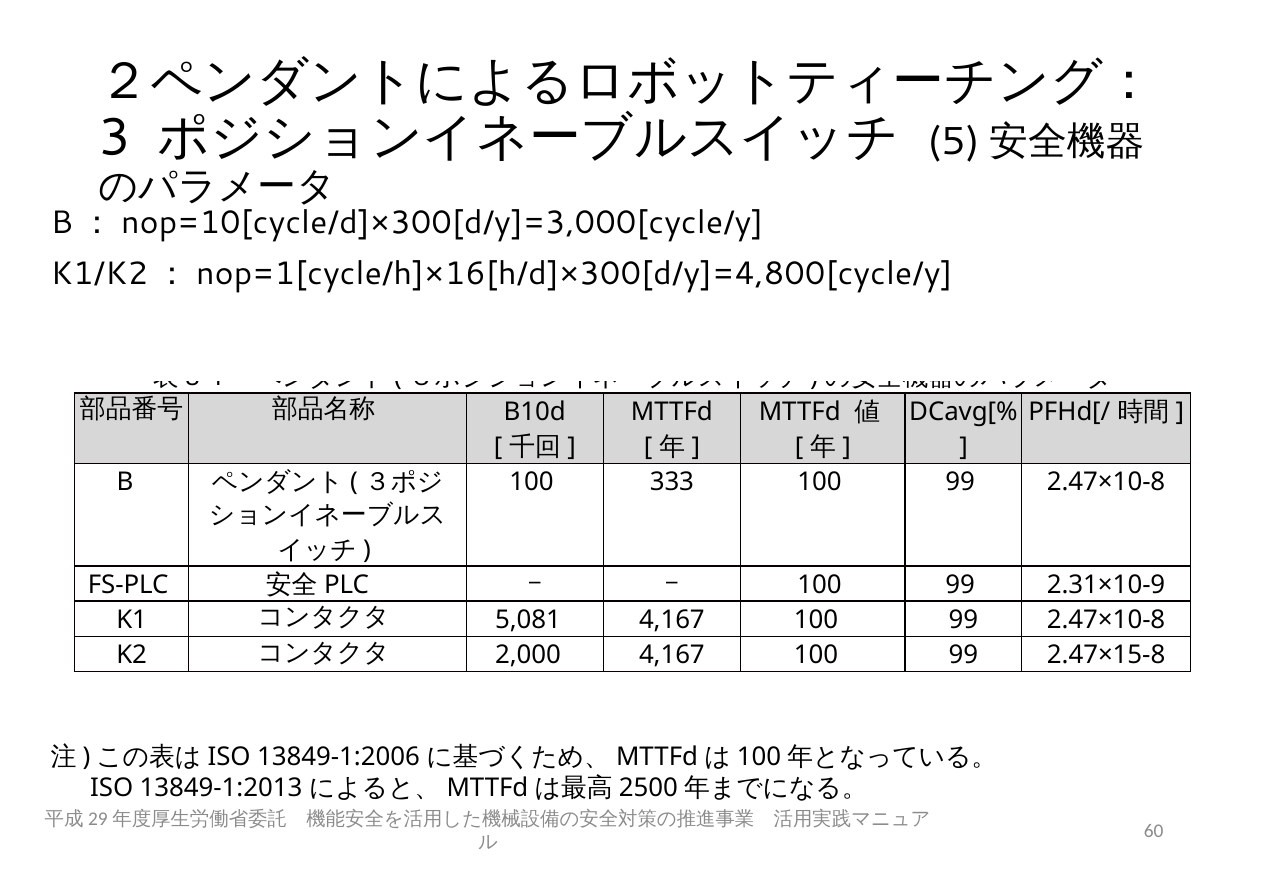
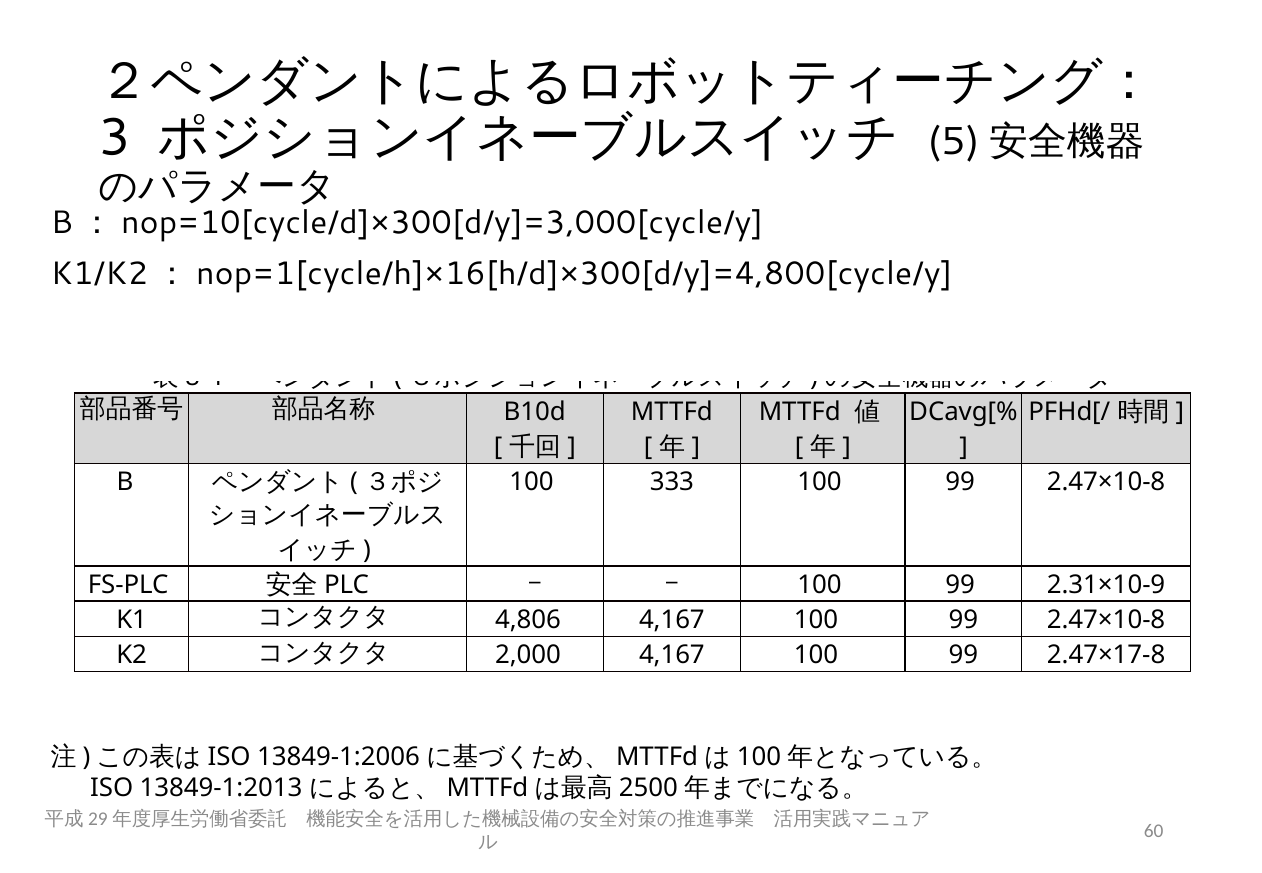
5,081: 5,081 -> 4,806
2.47×15-8: 2.47×15-8 -> 2.47×17-8
